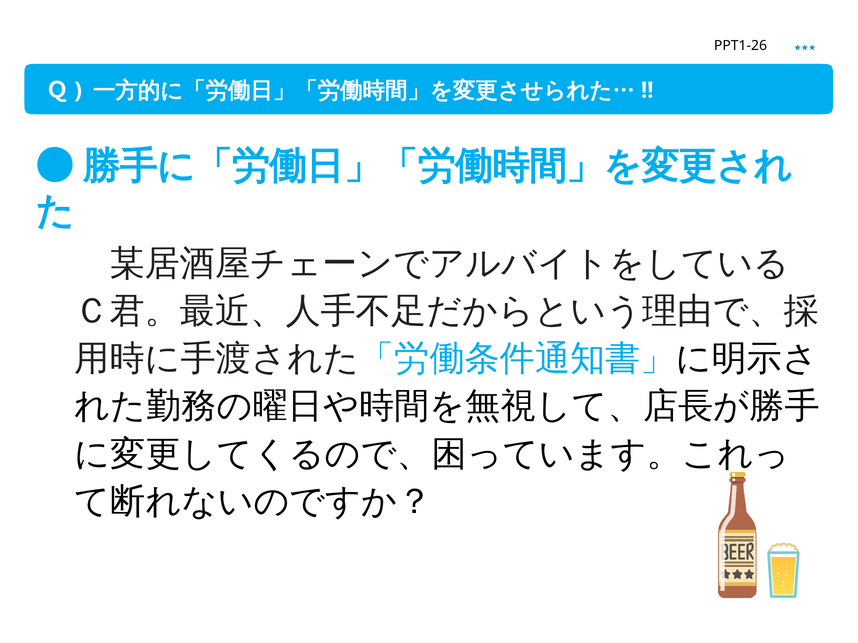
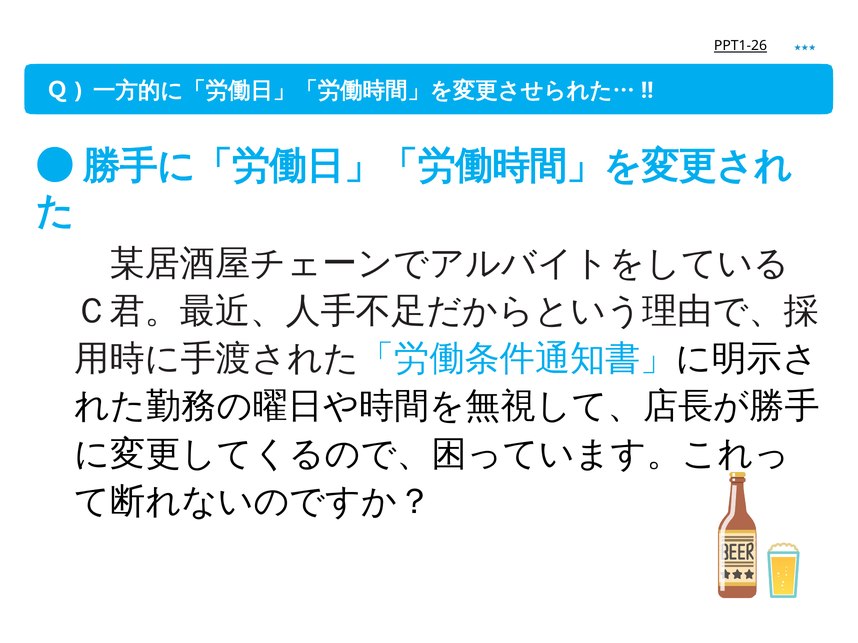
PPT1-26 underline: none -> present
